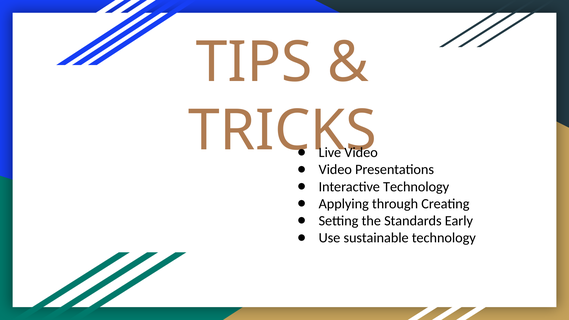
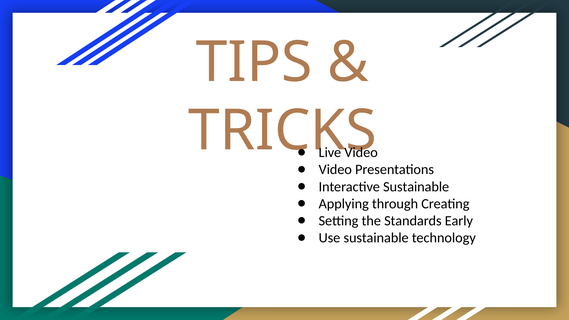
Interactive Technology: Technology -> Sustainable
